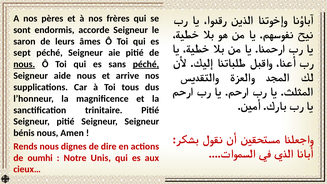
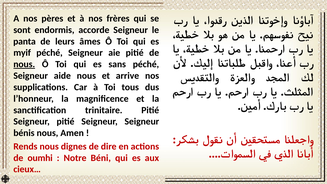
saron: saron -> panta
sept: sept -> myif
péché at (146, 64) underline: present -> none
Unis: Unis -> Béni
